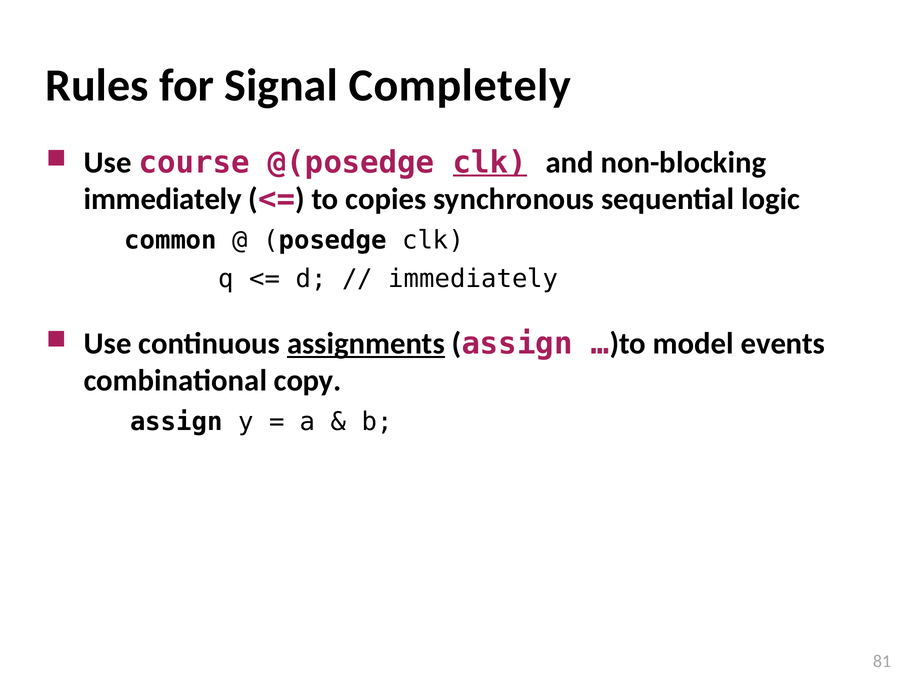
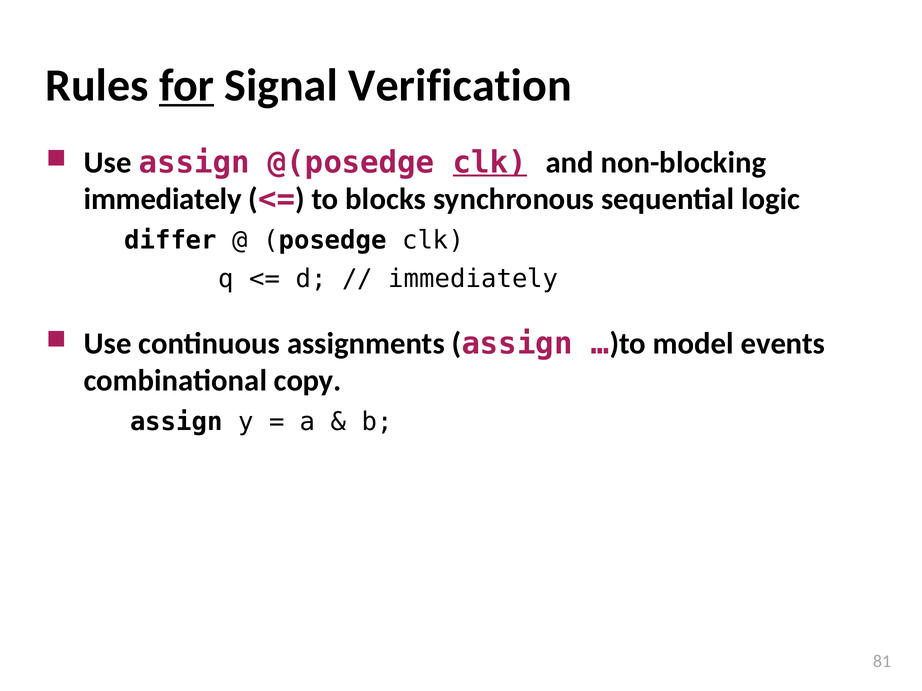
for underline: none -> present
Completely: Completely -> Verification
Use course: course -> assign
copies: copies -> blocks
common: common -> differ
assignments underline: present -> none
